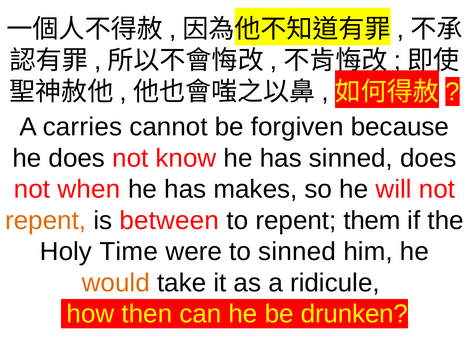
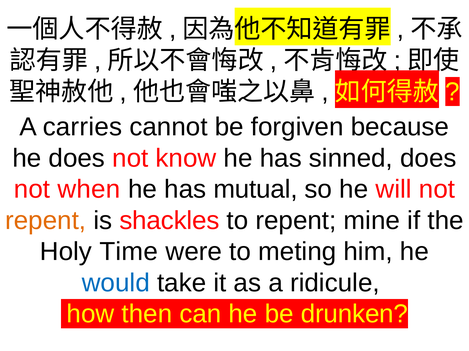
makes: makes -> mutual
between: between -> shackles
them: them -> mine
to sinned: sinned -> meting
would colour: orange -> blue
